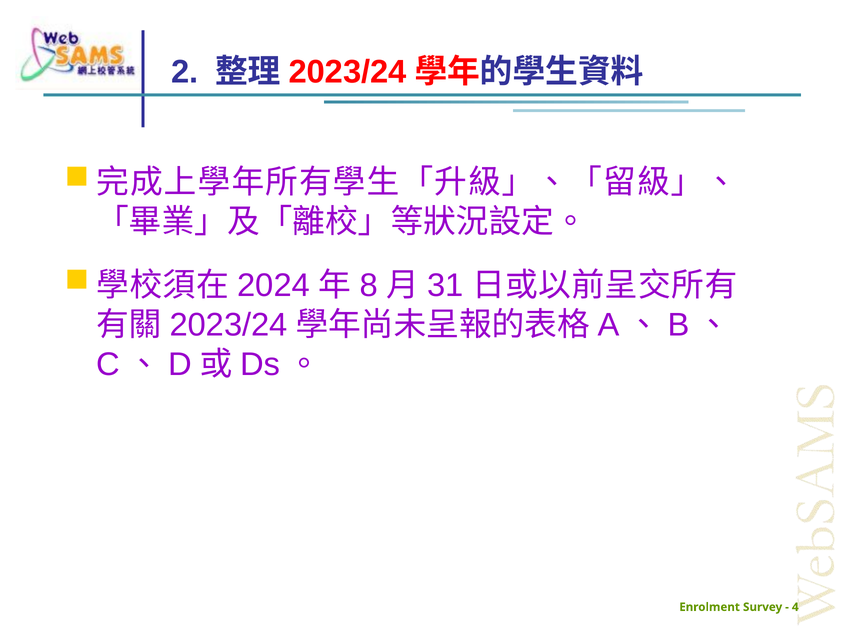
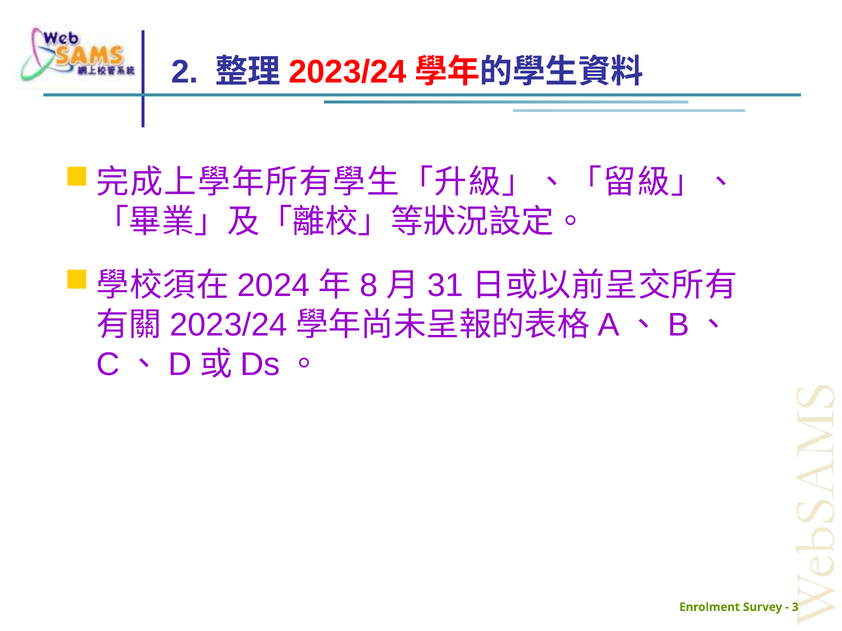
4: 4 -> 3
